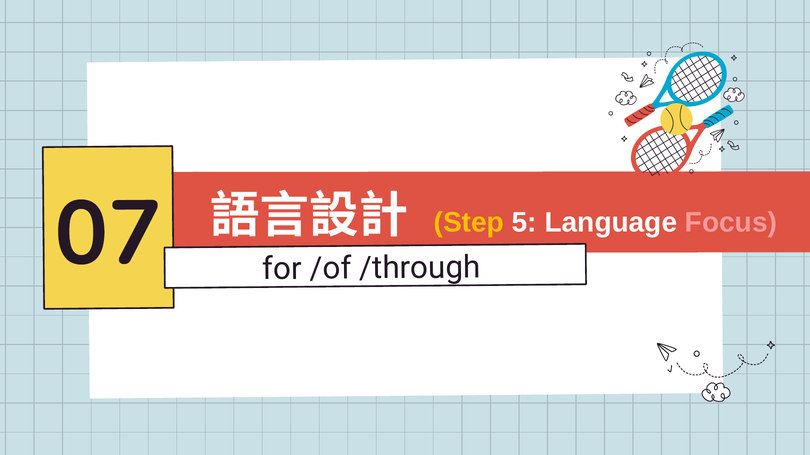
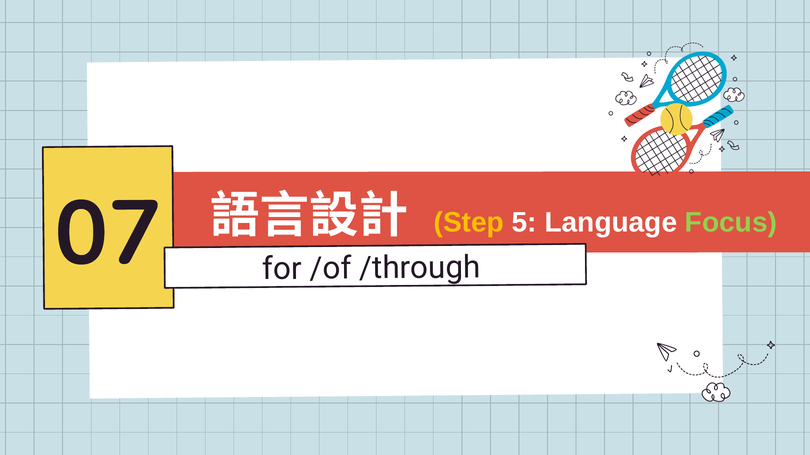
Focus colour: pink -> light green
